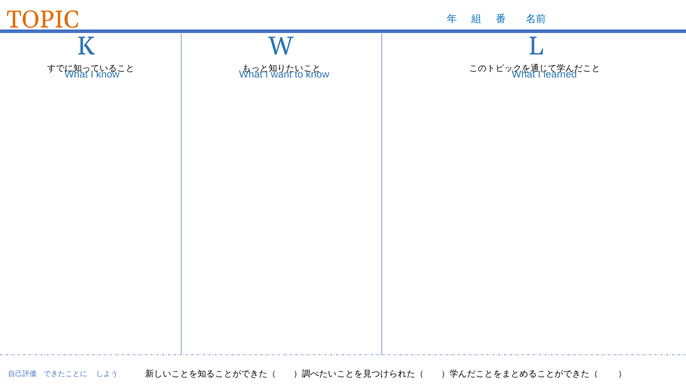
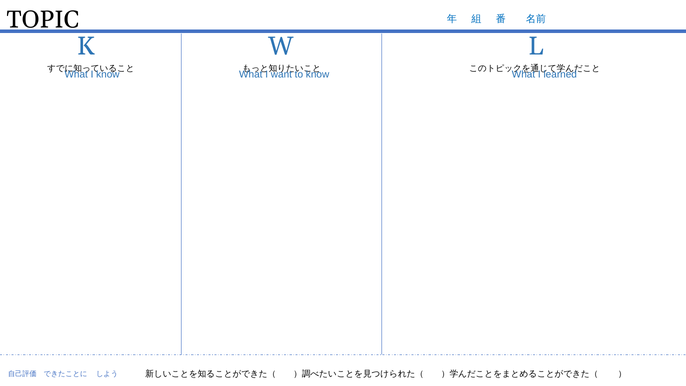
TOPIC colour: orange -> black
